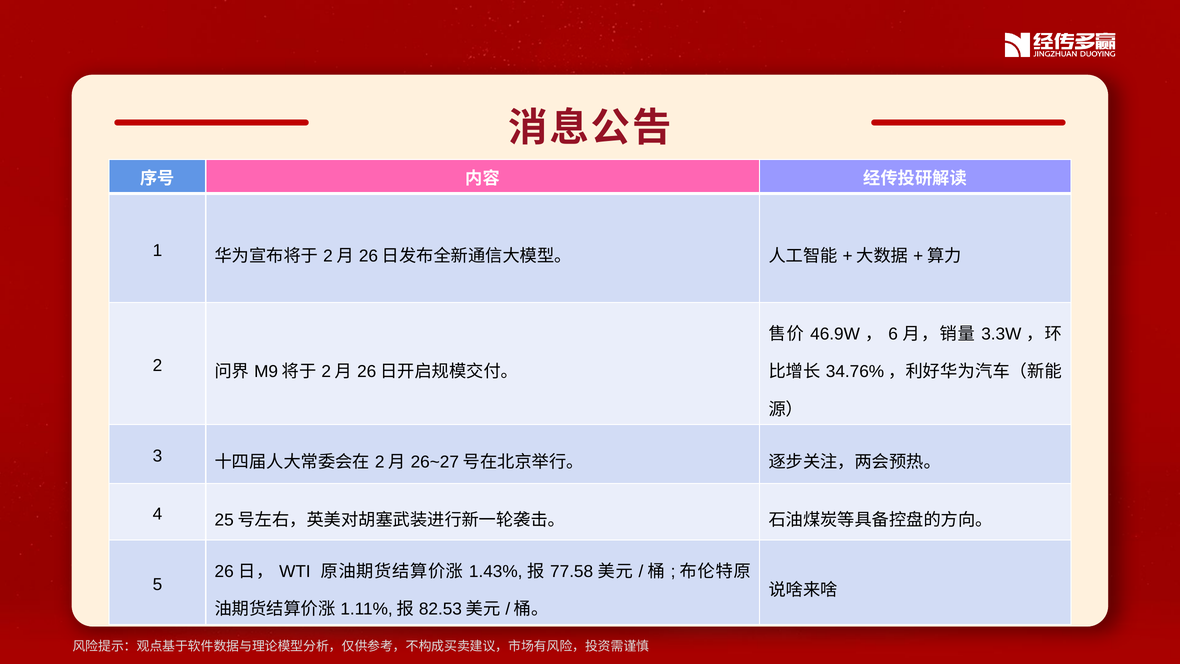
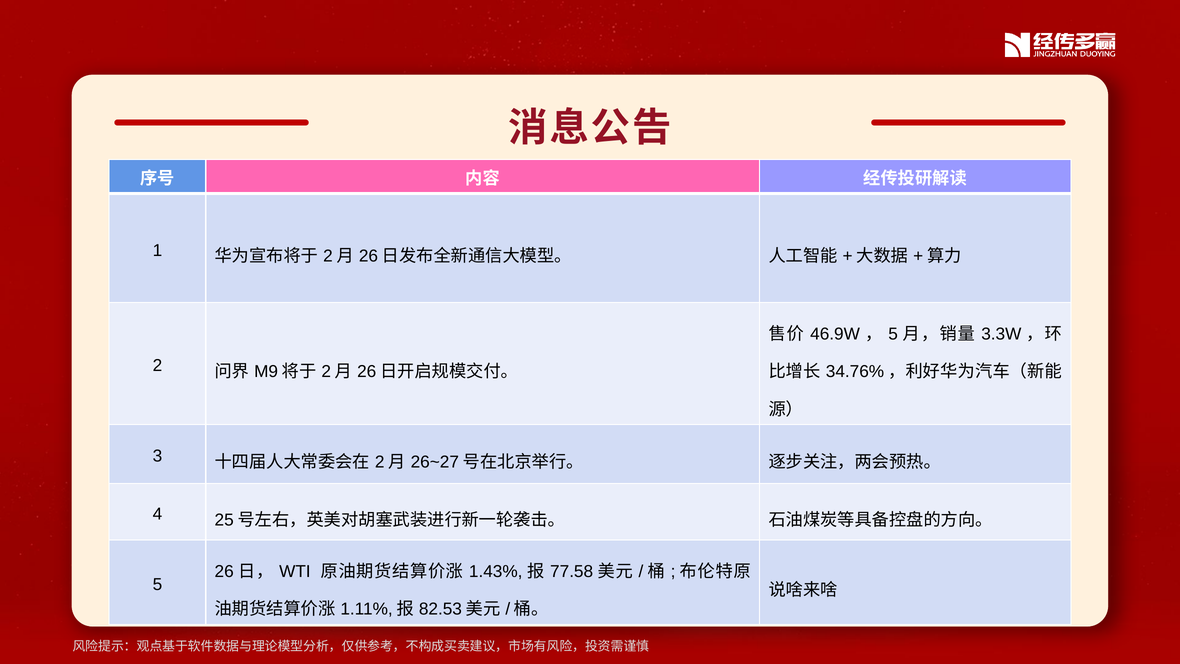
6 at (893, 334): 6 -> 5
